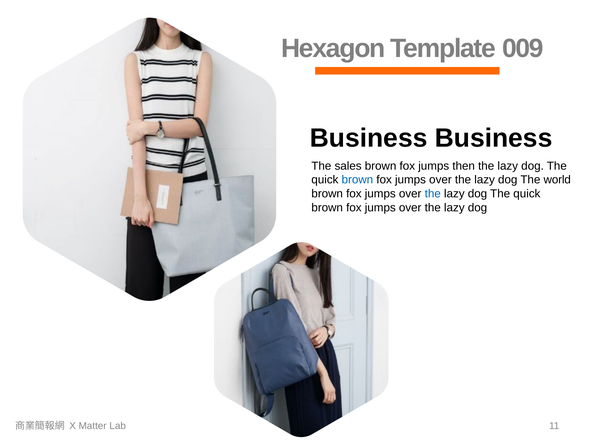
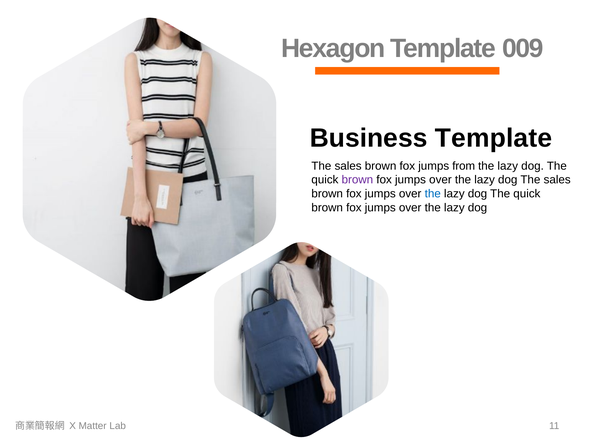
Business Business: Business -> Template
then: then -> from
brown at (357, 180) colour: blue -> purple
dog The world: world -> sales
